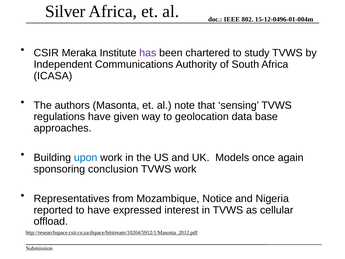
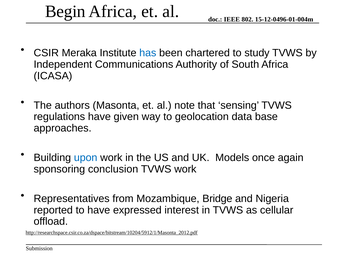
Silver: Silver -> Begin
has colour: purple -> blue
Notice: Notice -> Bridge
